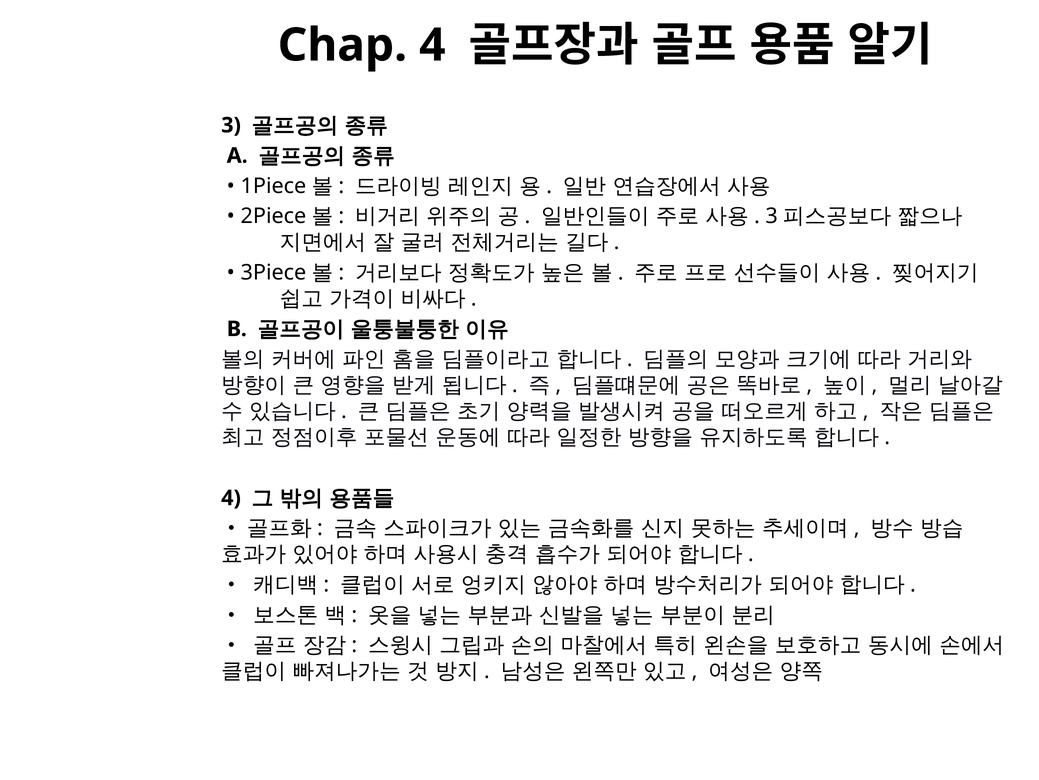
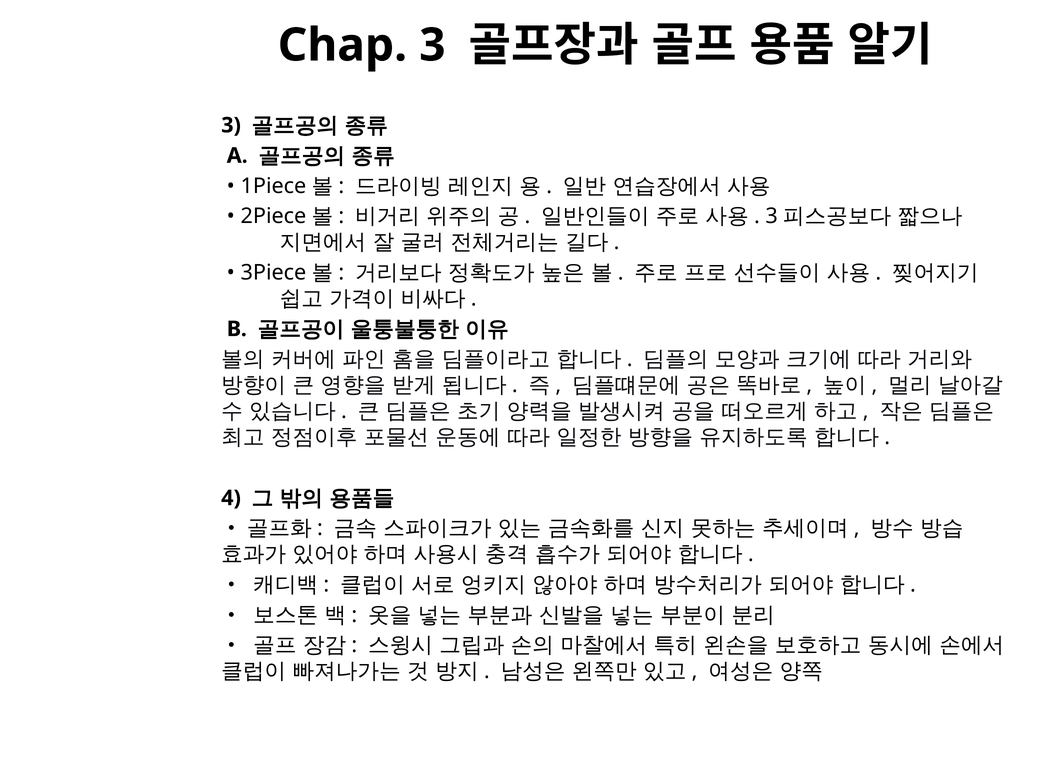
Chap 4: 4 -> 3
